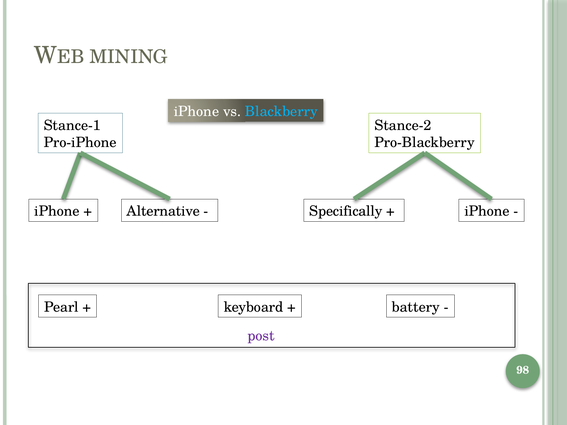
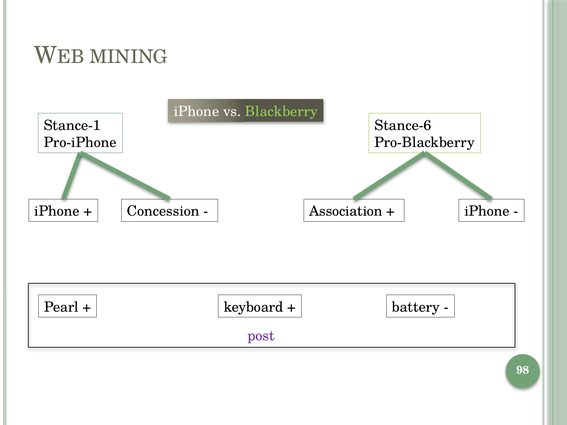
Blackberry colour: light blue -> light green
Stance-2: Stance-2 -> Stance-6
Alternative: Alternative -> Concession
Specifically: Specifically -> Association
